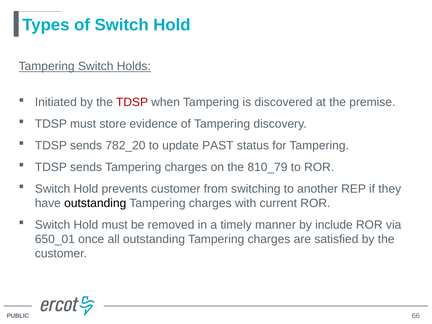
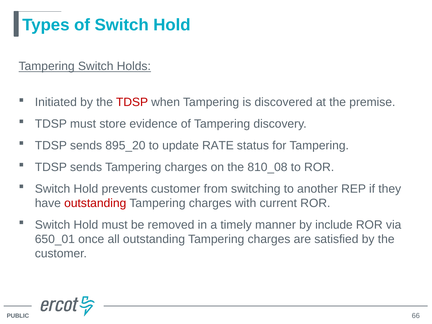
782_20: 782_20 -> 895_20
PAST: PAST -> RATE
810_79: 810_79 -> 810_08
outstanding at (95, 203) colour: black -> red
